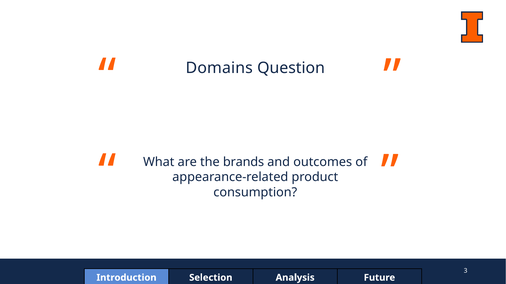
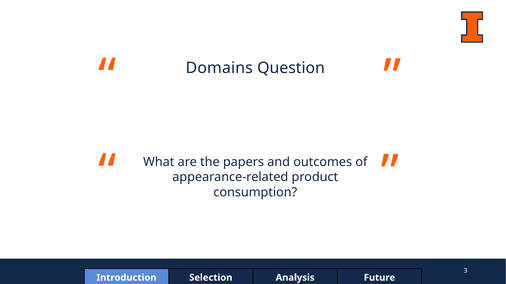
brands: brands -> papers
